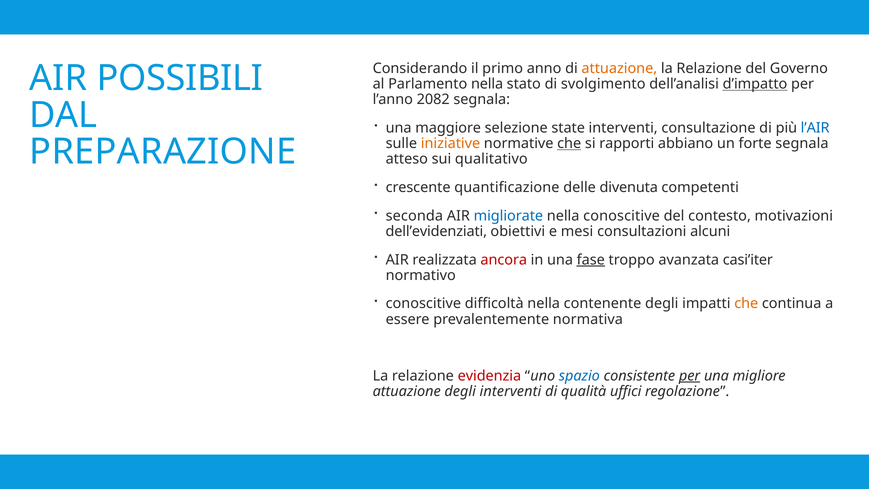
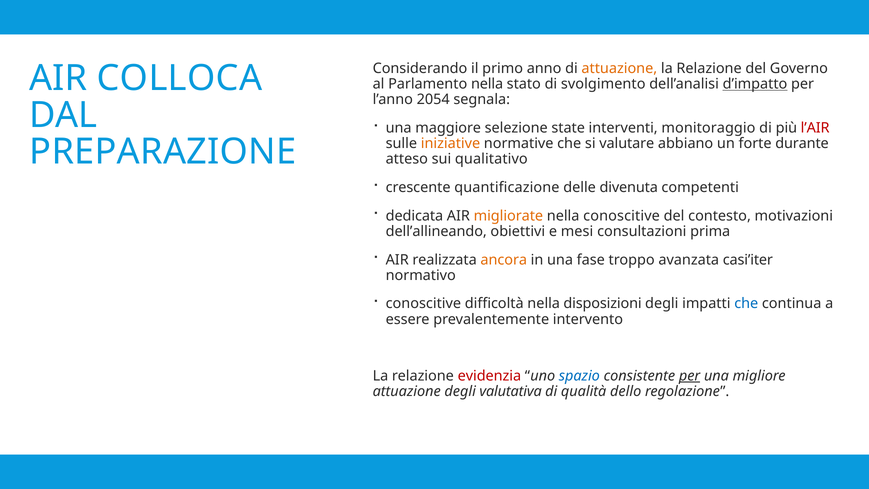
POSSIBILI: POSSIBILI -> COLLOCA
2082: 2082 -> 2054
consultazione: consultazione -> monitoraggio
l’AIR colour: blue -> red
che at (569, 143) underline: present -> none
rapporti: rapporti -> valutare
forte segnala: segnala -> durante
seconda: seconda -> dedicata
migliorate colour: blue -> orange
dell’evidenziati: dell’evidenziati -> dell’allineando
alcuni: alcuni -> prima
ancora colour: red -> orange
fase underline: present -> none
contenente: contenente -> disposizioni
che at (746, 304) colour: orange -> blue
normativa: normativa -> intervento
degli interventi: interventi -> valutativa
uffici: uffici -> dello
